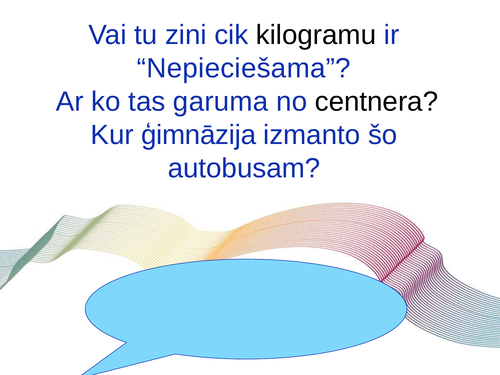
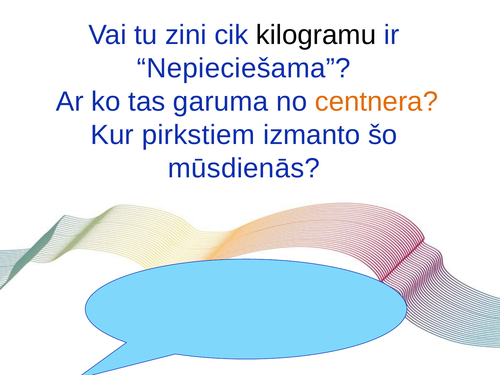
centnera colour: black -> orange
ģimnāzija: ģimnāzija -> pirkstiem
autobusam: autobusam -> mūsdienās
